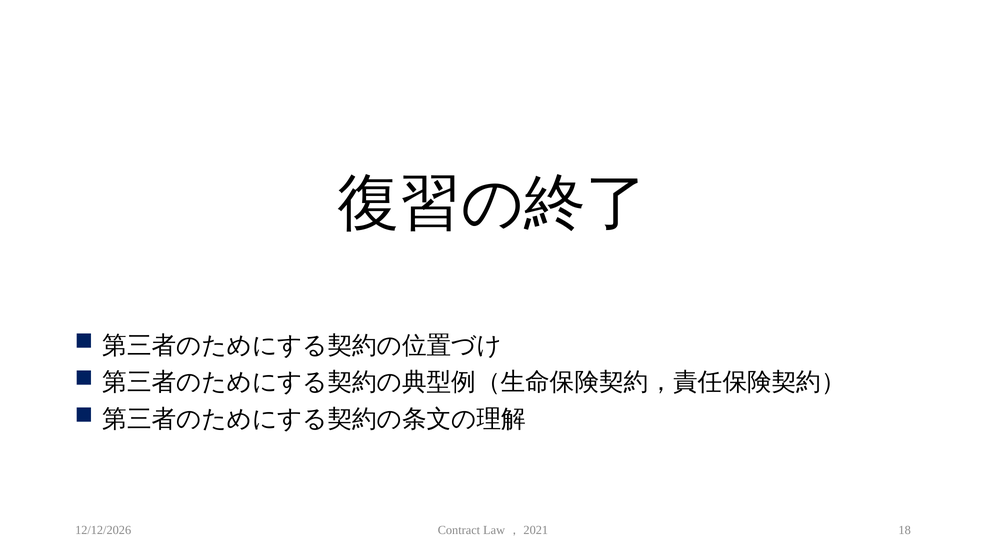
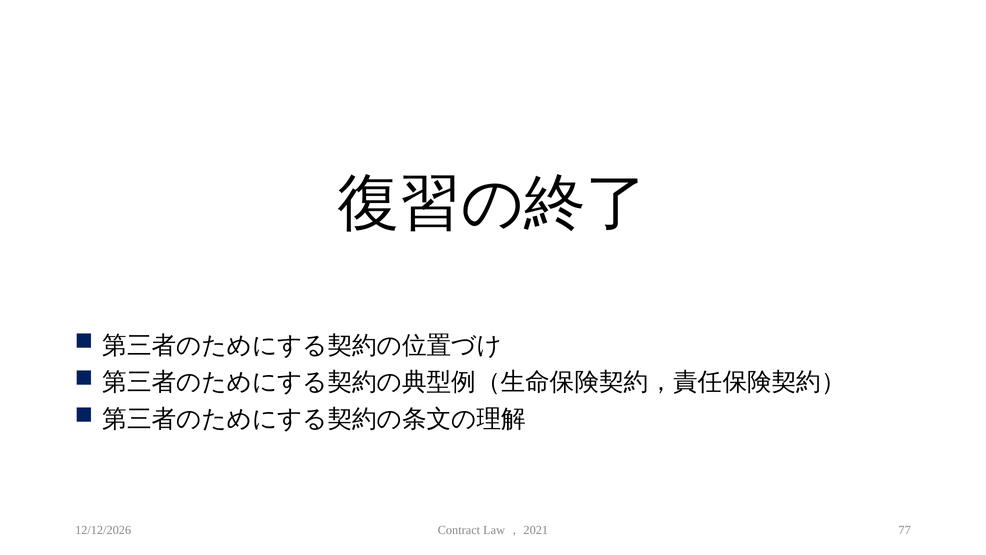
18: 18 -> 77
